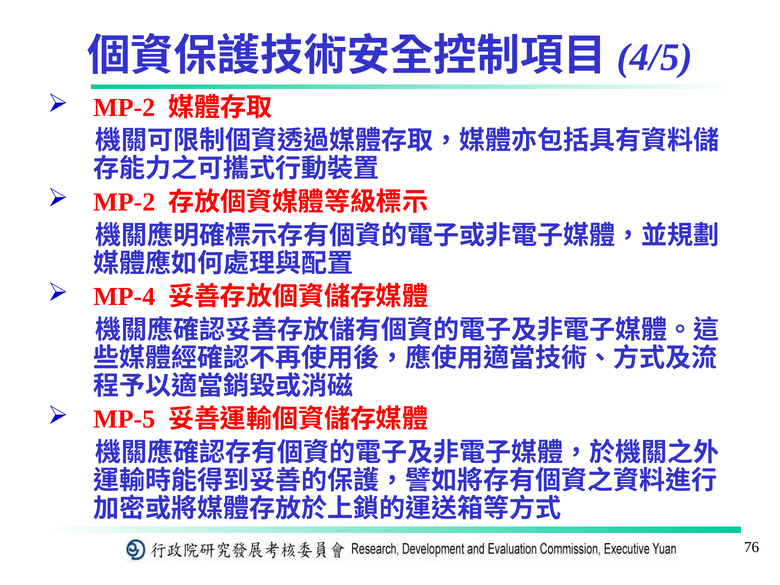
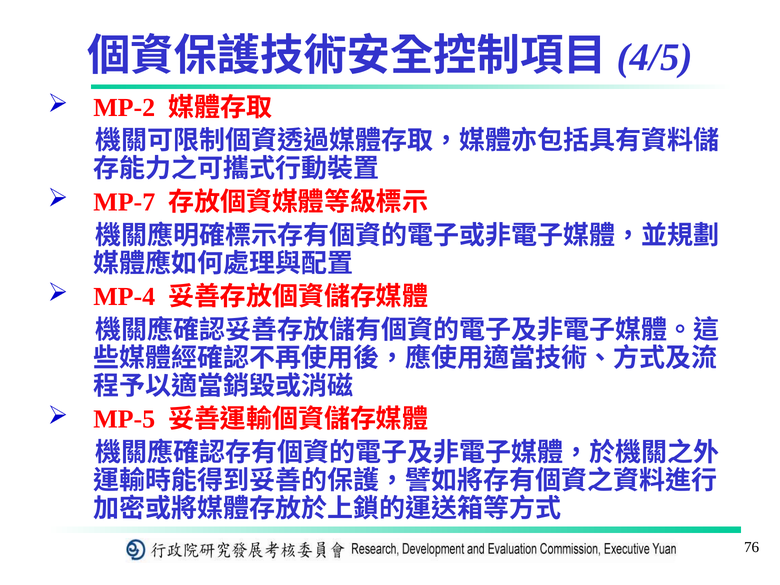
MP-2 at (124, 202): MP-2 -> MP-7
